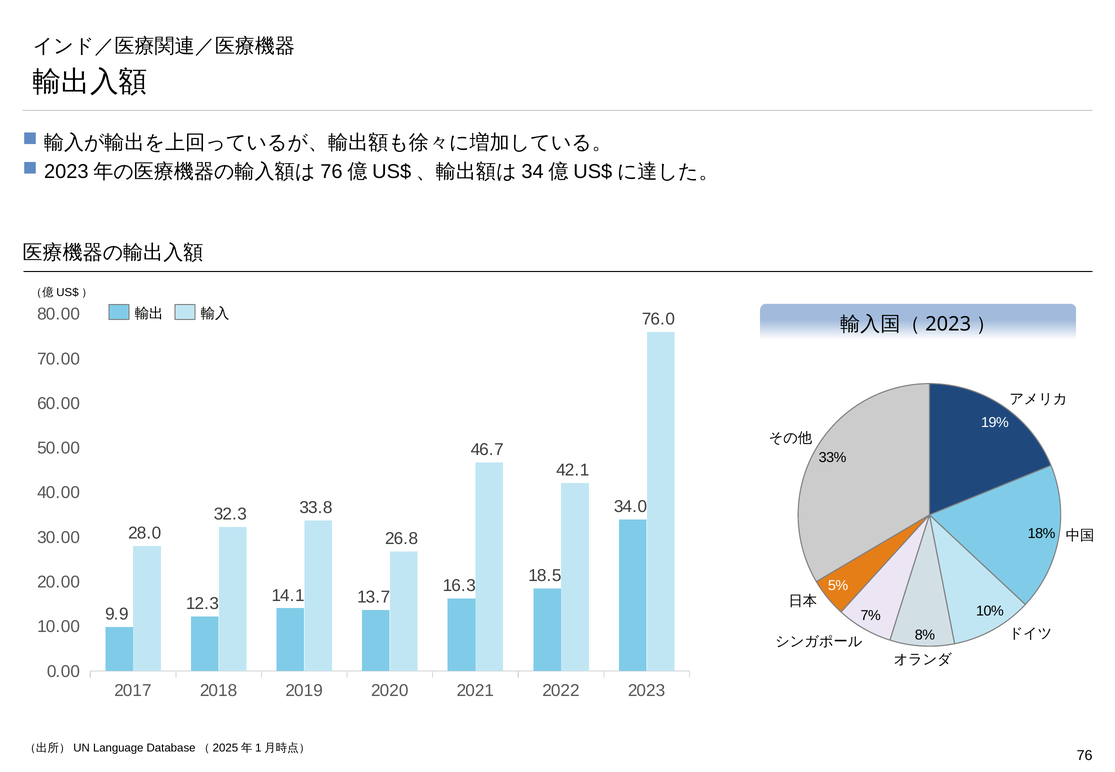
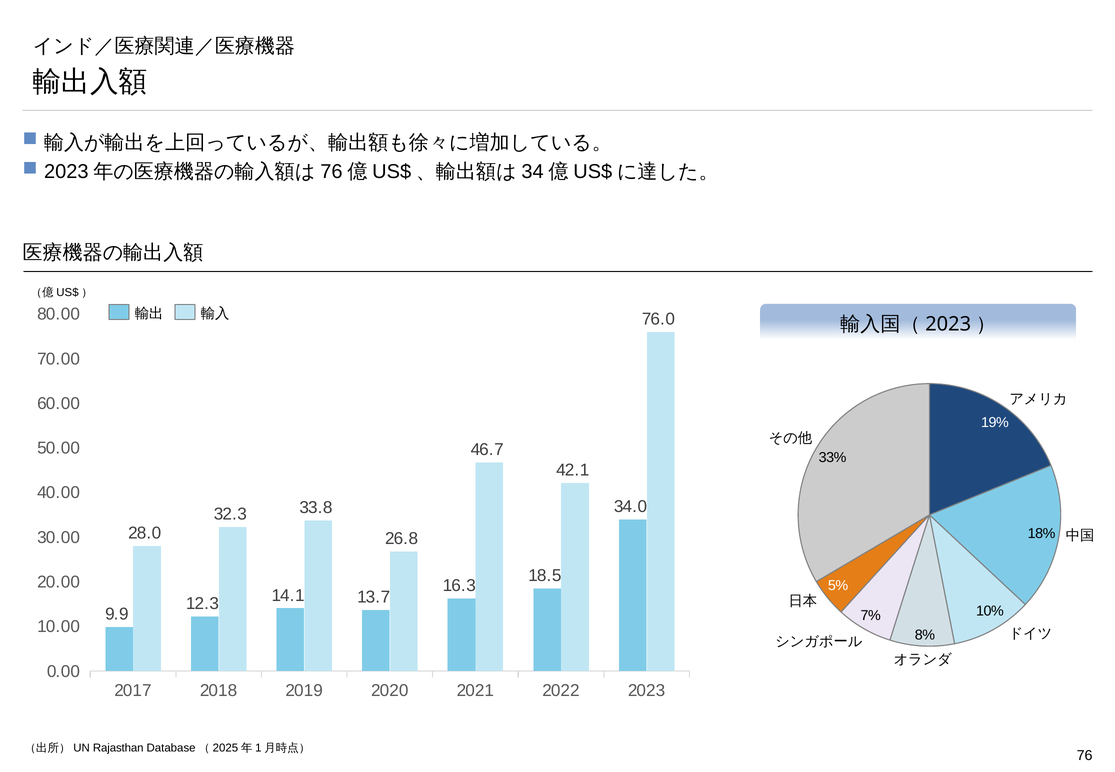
Language: Language -> Rajasthan
